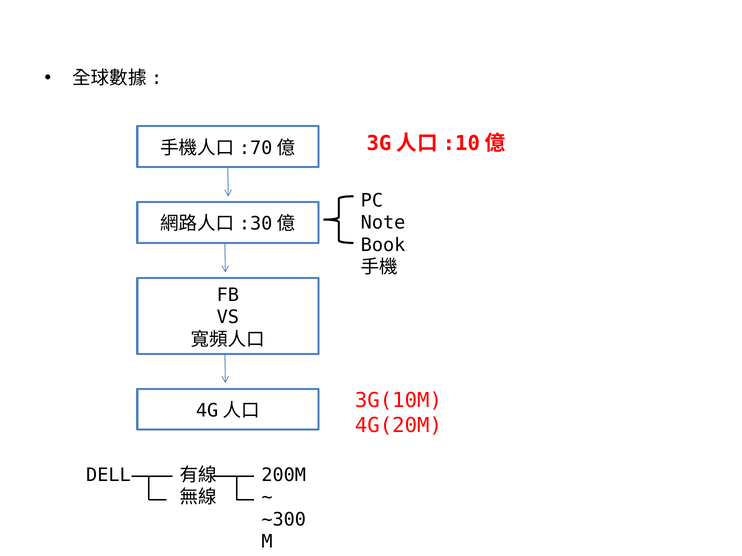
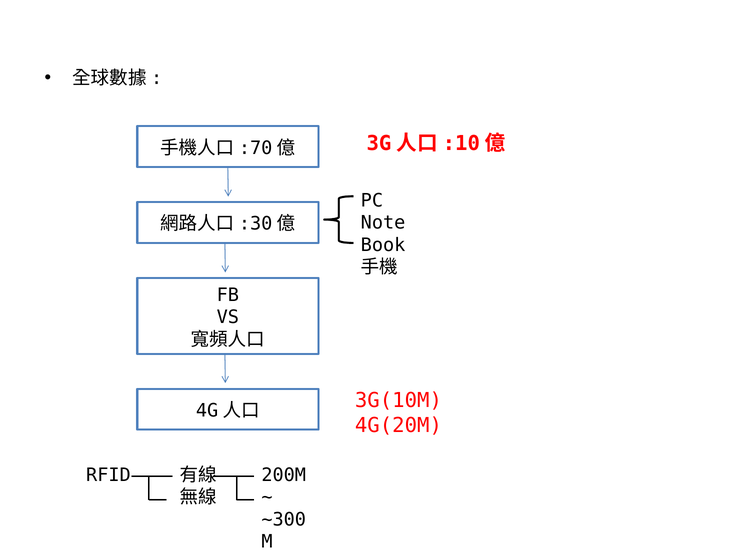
DELL: DELL -> RFID
